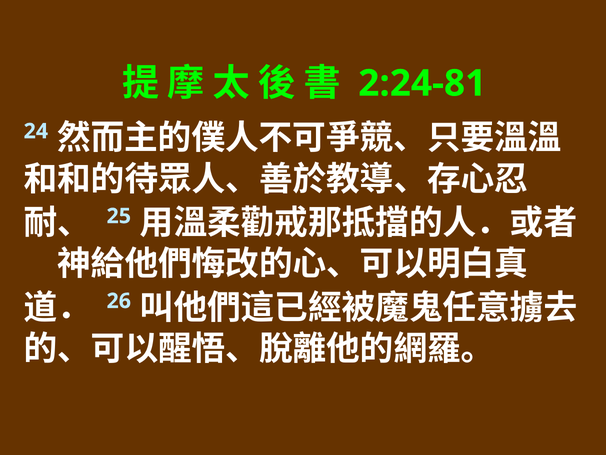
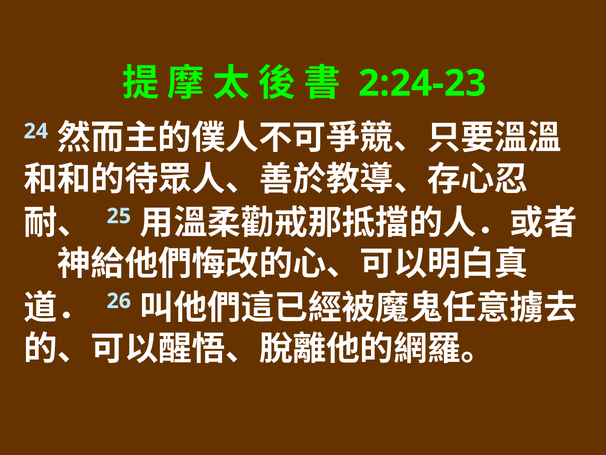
2:24-81: 2:24-81 -> 2:24-23
